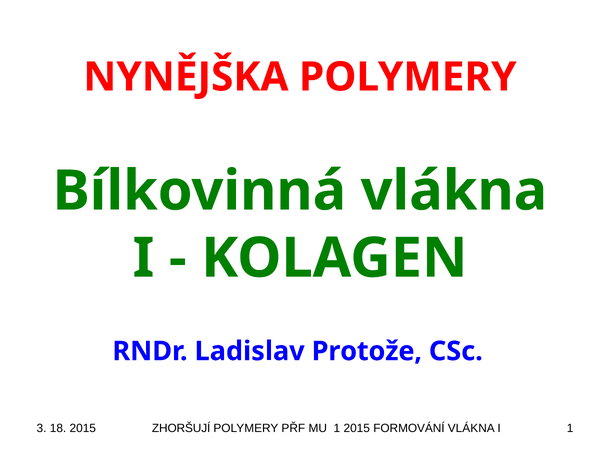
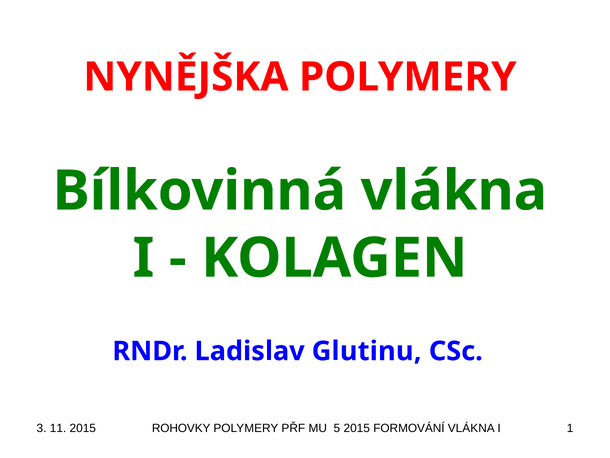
Protože: Protože -> Glutinu
18: 18 -> 11
ZHORŠUJÍ: ZHORŠUJÍ -> ROHOVKY
MU 1: 1 -> 5
